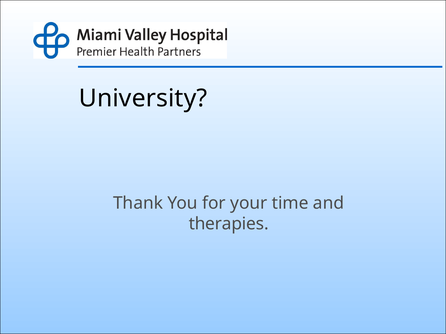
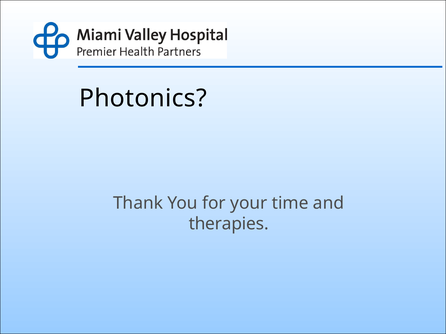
University: University -> Photonics
